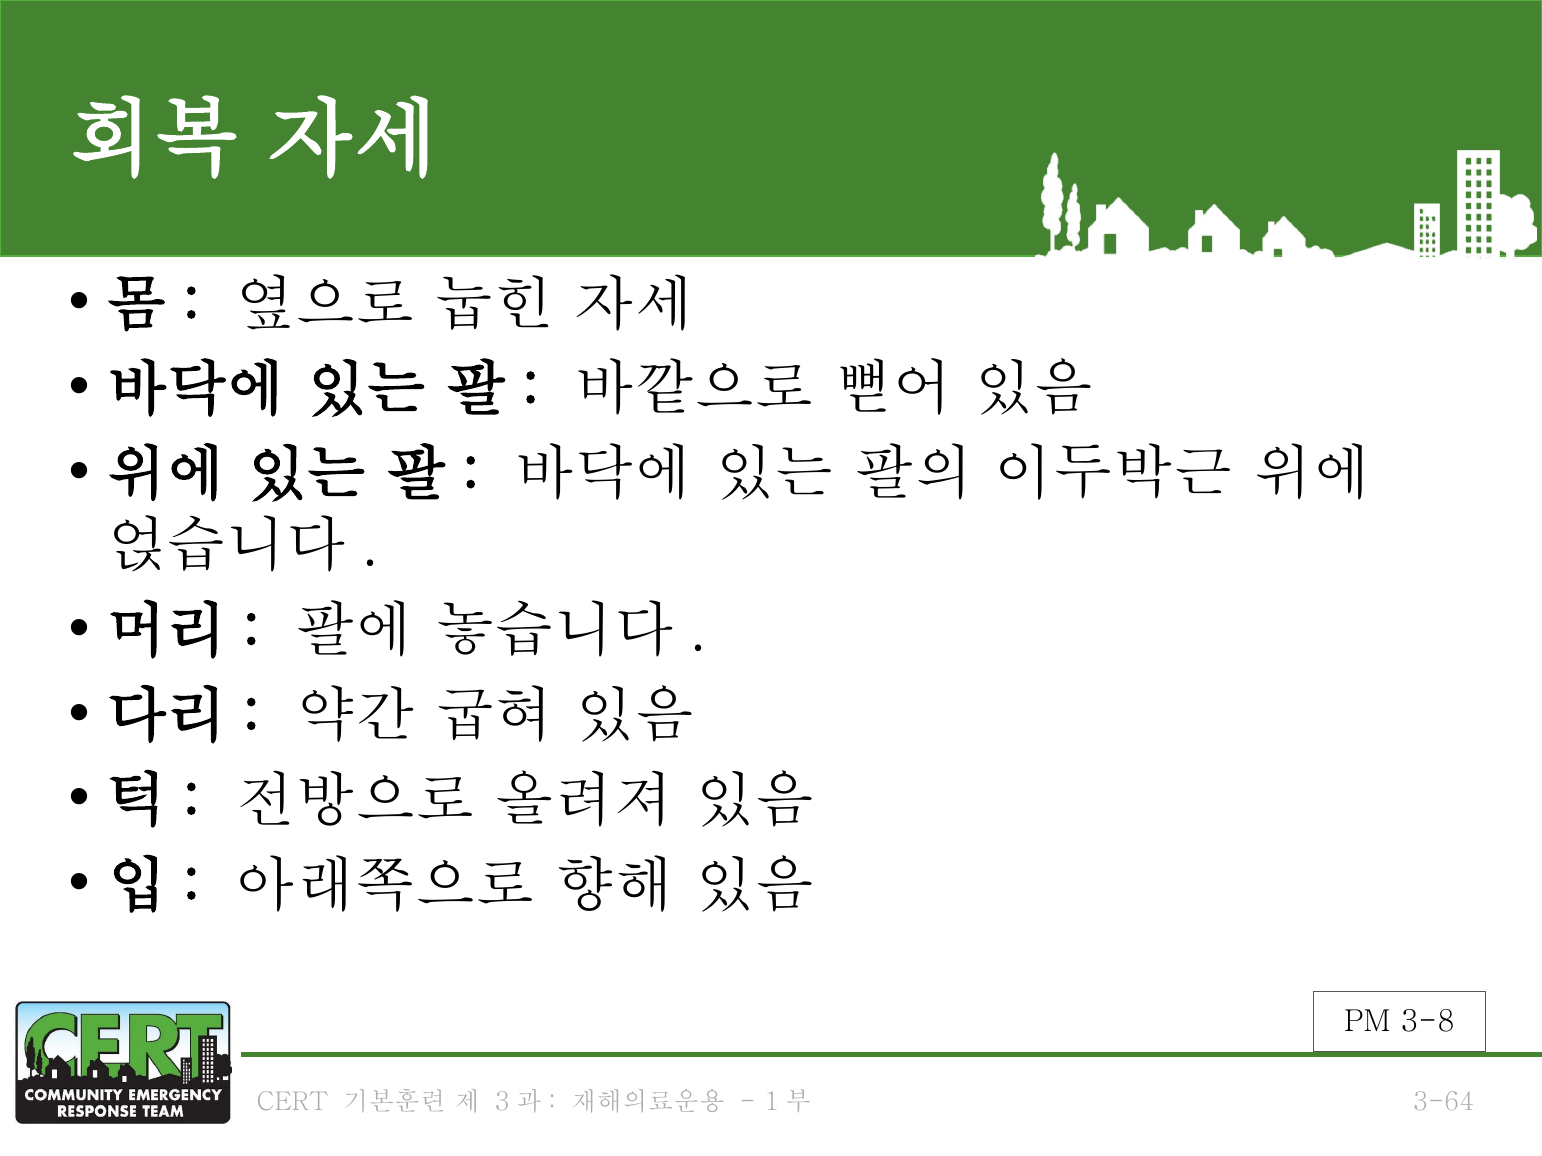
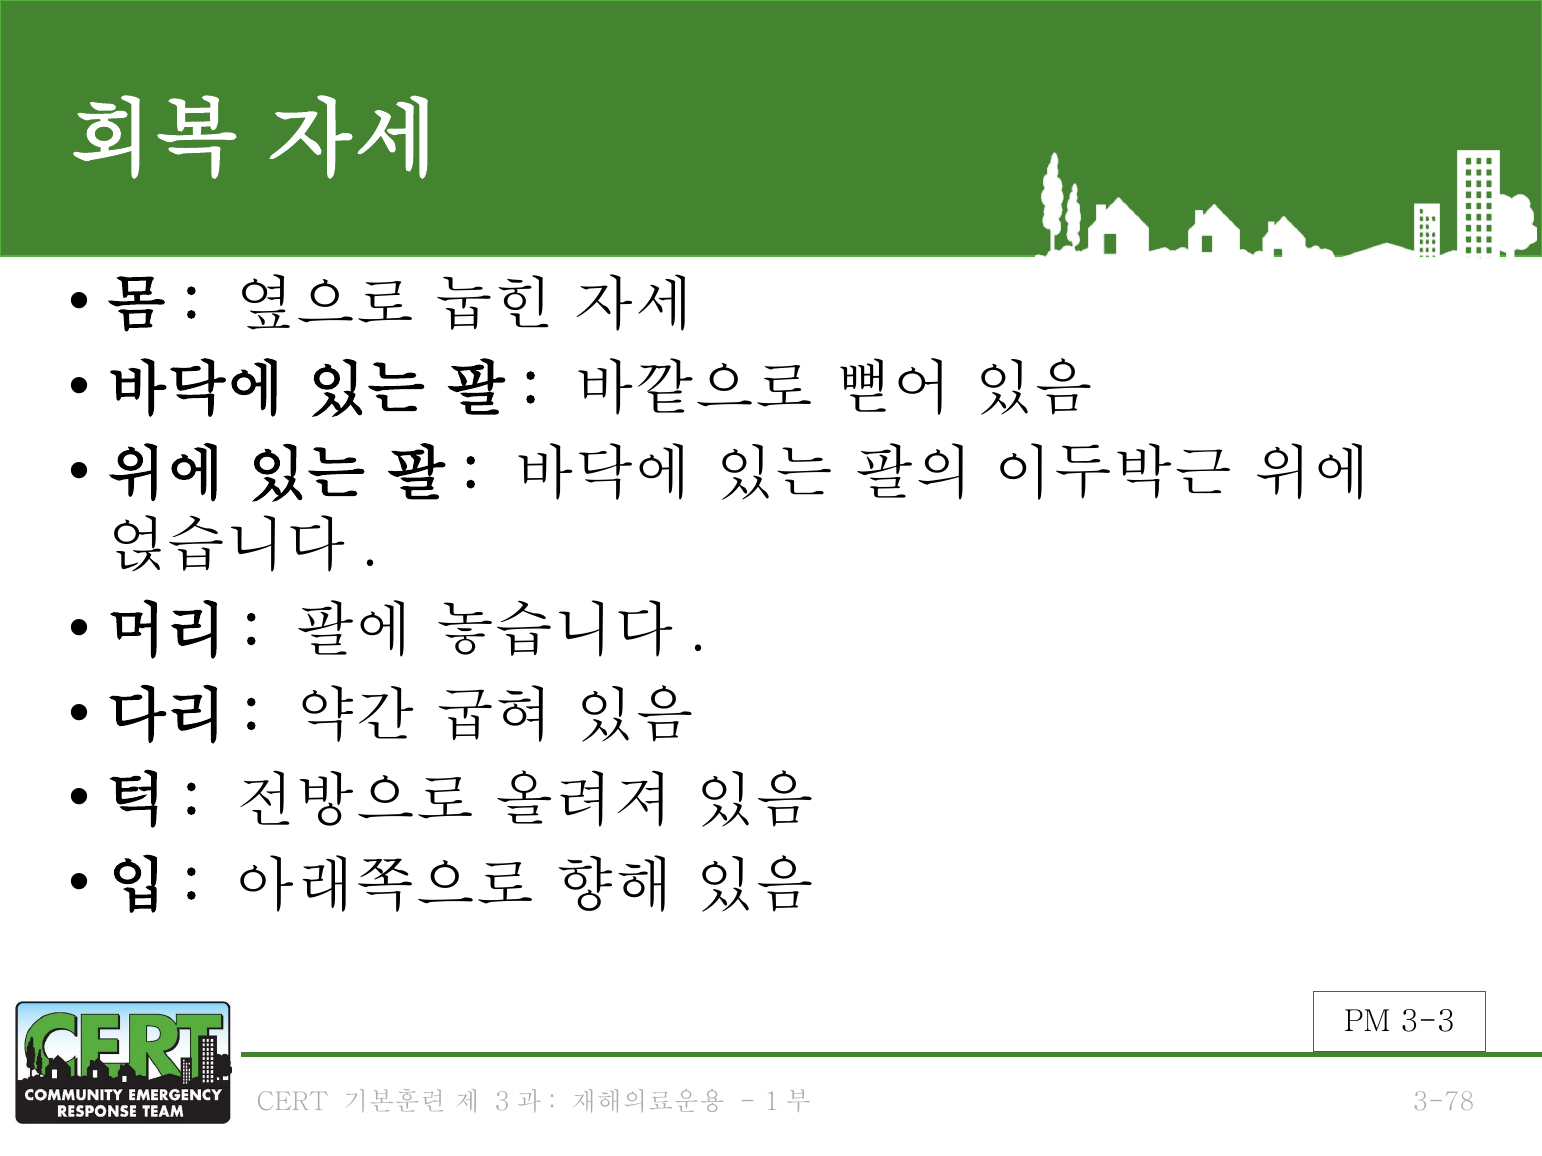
3-8: 3-8 -> 3-3
3-64: 3-64 -> 3-78
